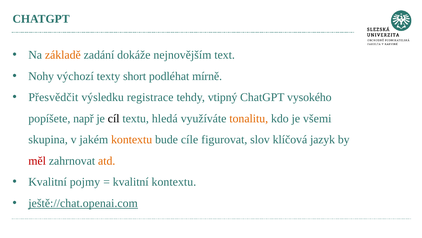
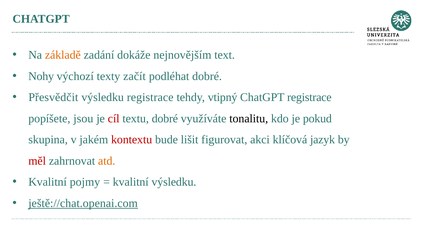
short: short -> začít
podléhat mírně: mírně -> dobré
ChatGPT vysokého: vysokého -> registrace
např: např -> jsou
cíl colour: black -> red
textu hledá: hledá -> dobré
tonalitu colour: orange -> black
všemi: všemi -> pokud
kontextu at (132, 139) colour: orange -> red
cíle: cíle -> lišit
slov: slov -> akci
kvalitní kontextu: kontextu -> výsledku
